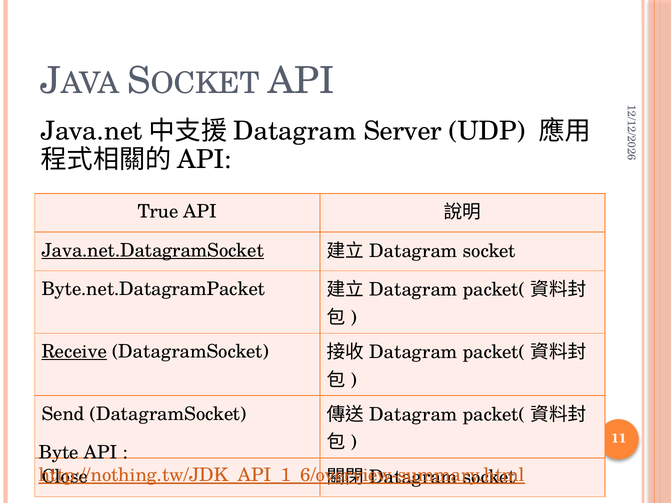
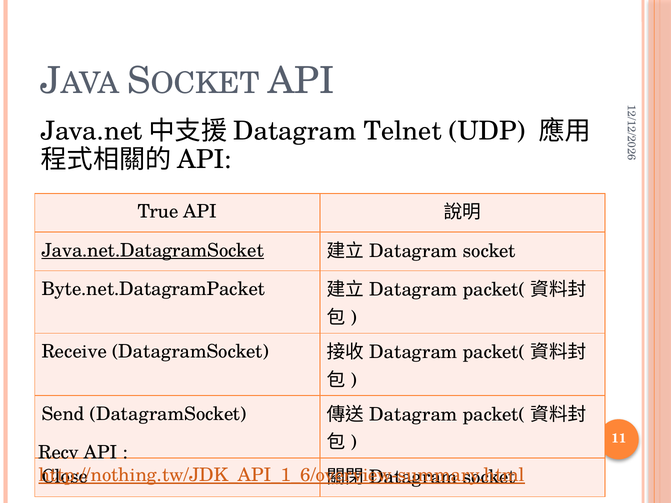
Server: Server -> Telnet
Receive underline: present -> none
Byte: Byte -> Recv
